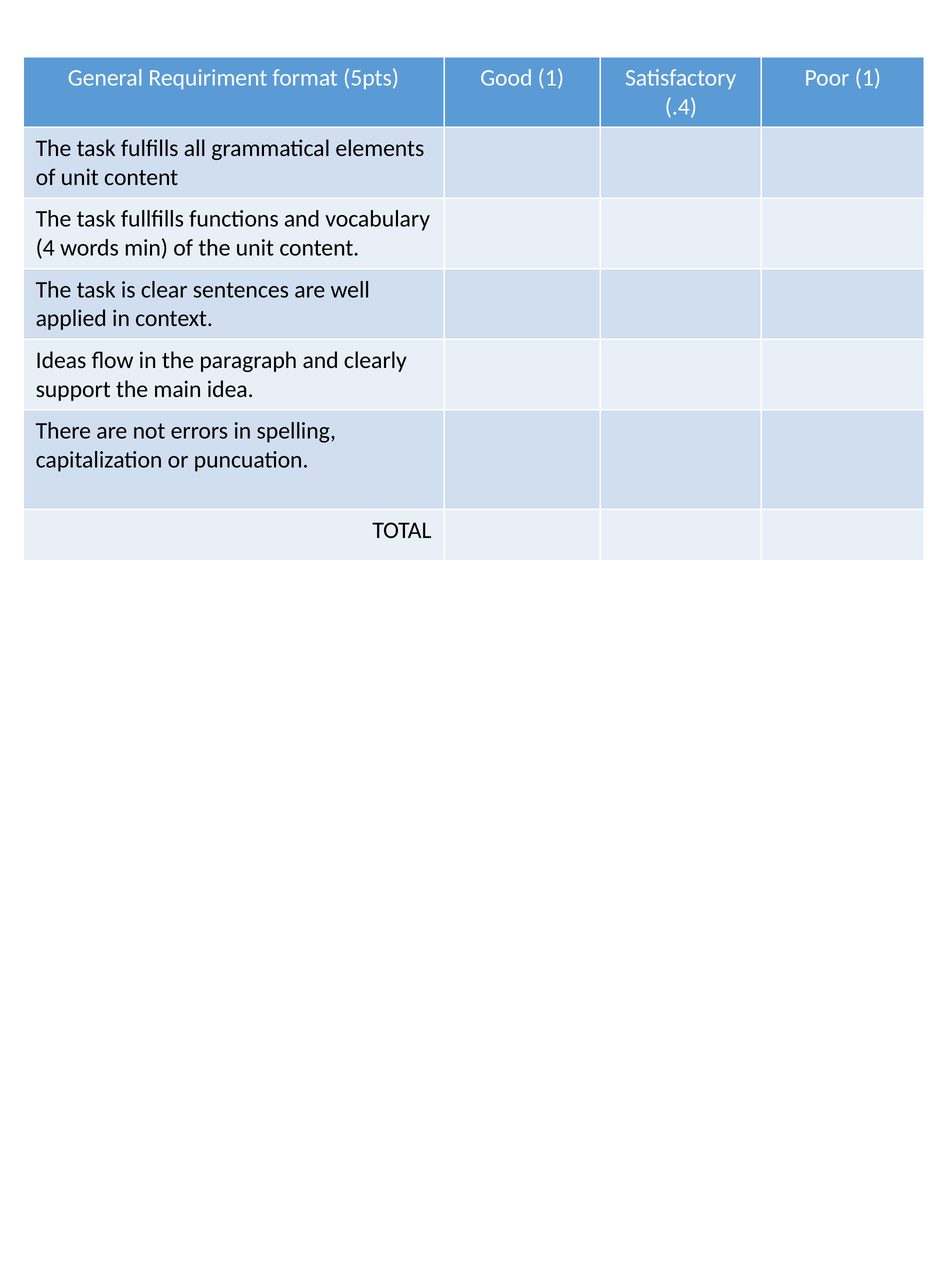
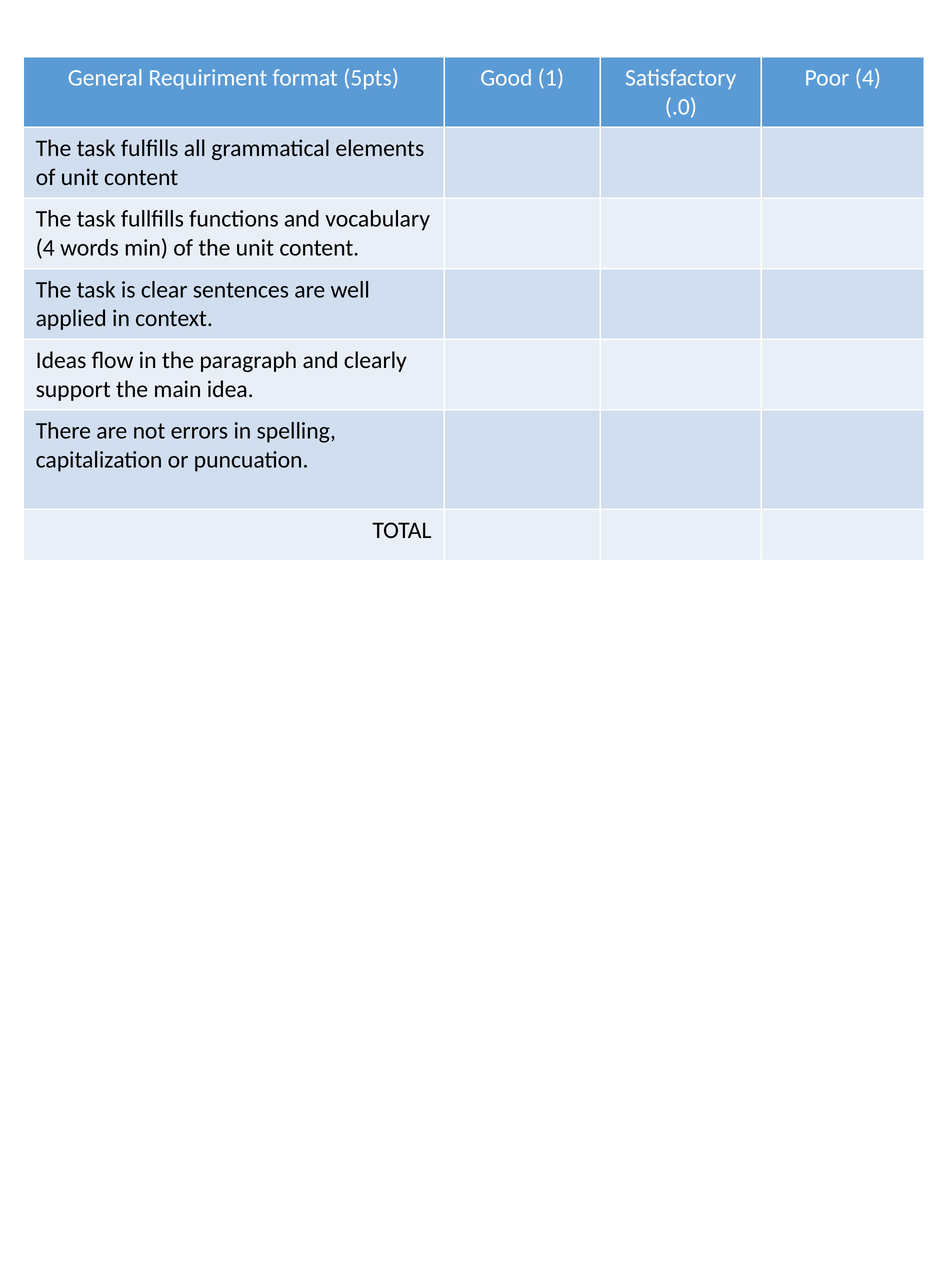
Poor 1: 1 -> 4
.4: .4 -> .0
